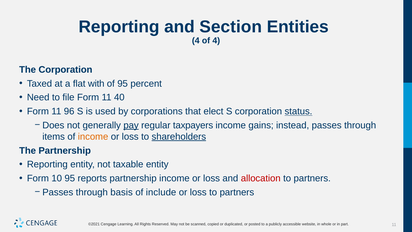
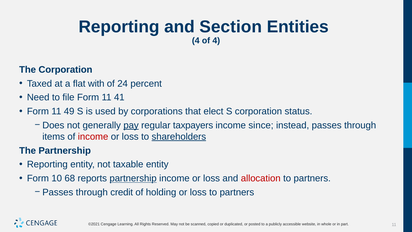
of 95: 95 -> 24
40: 40 -> 41
96: 96 -> 49
status underline: present -> none
gains: gains -> since
income at (93, 137) colour: orange -> red
10 95: 95 -> 68
partnership at (133, 178) underline: none -> present
basis: basis -> credit
include: include -> holding
